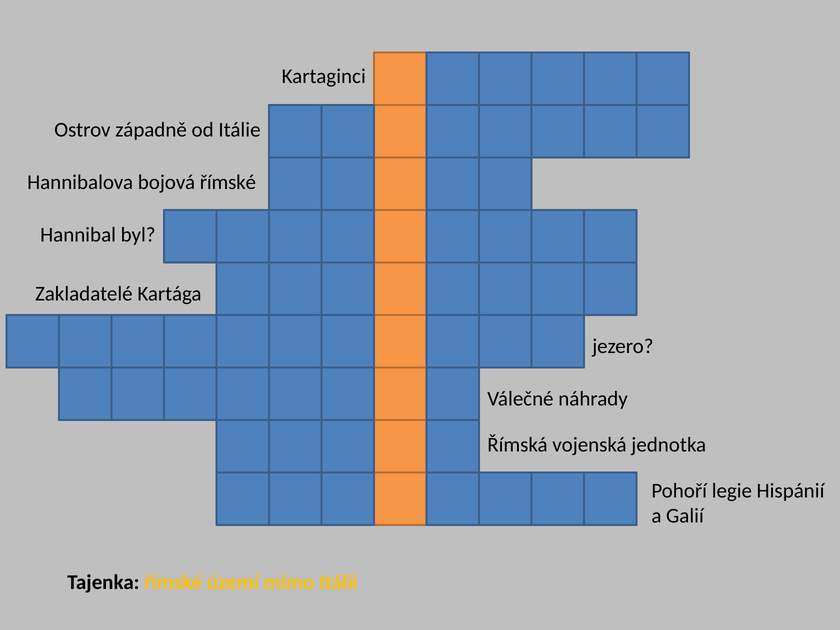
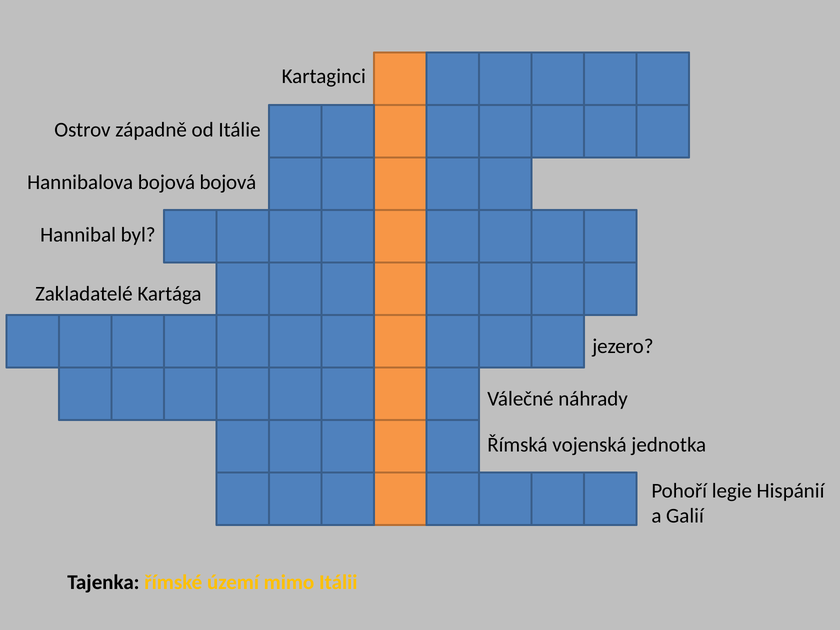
bojová římské: římské -> bojová
